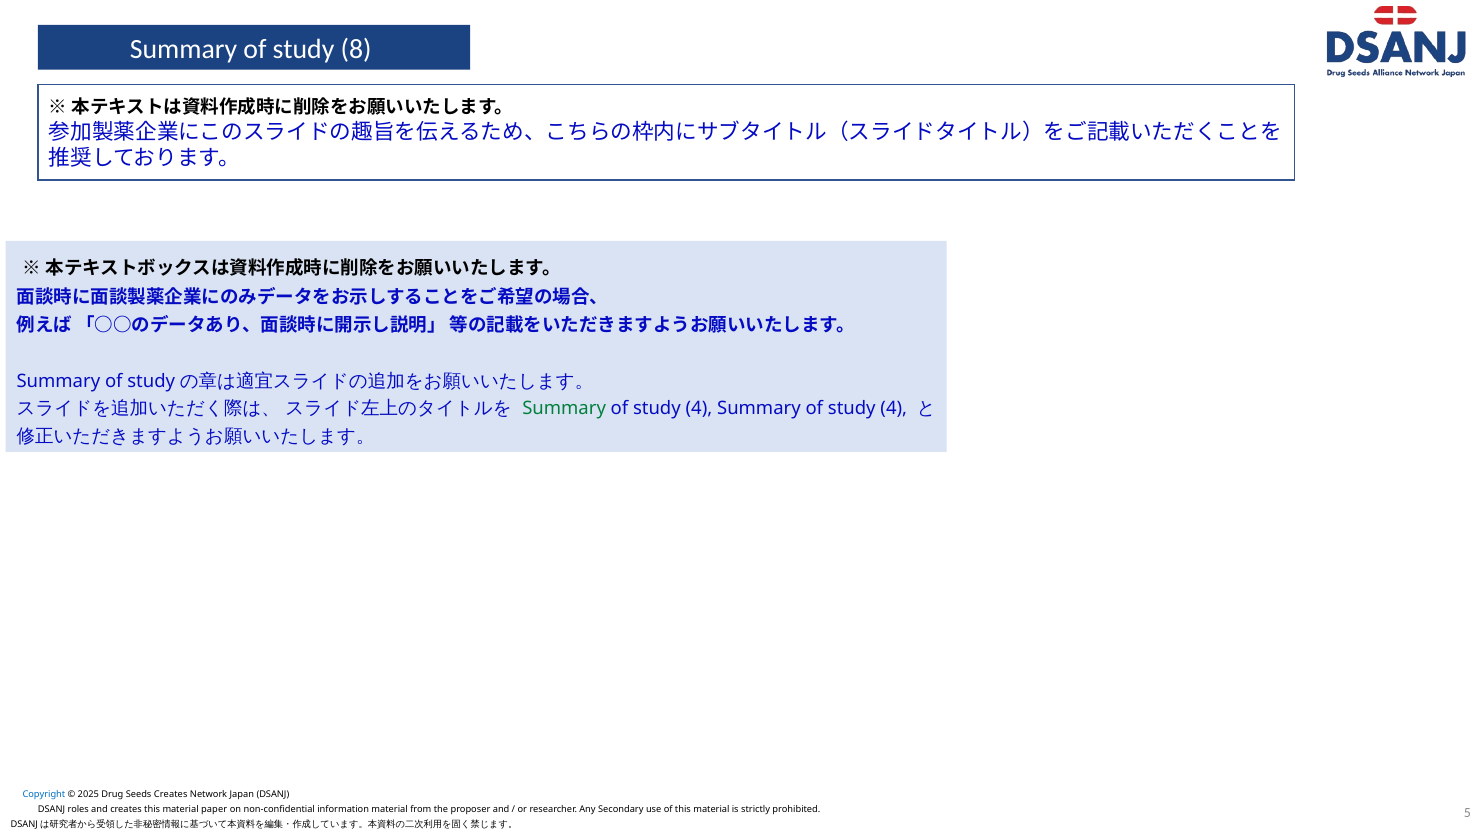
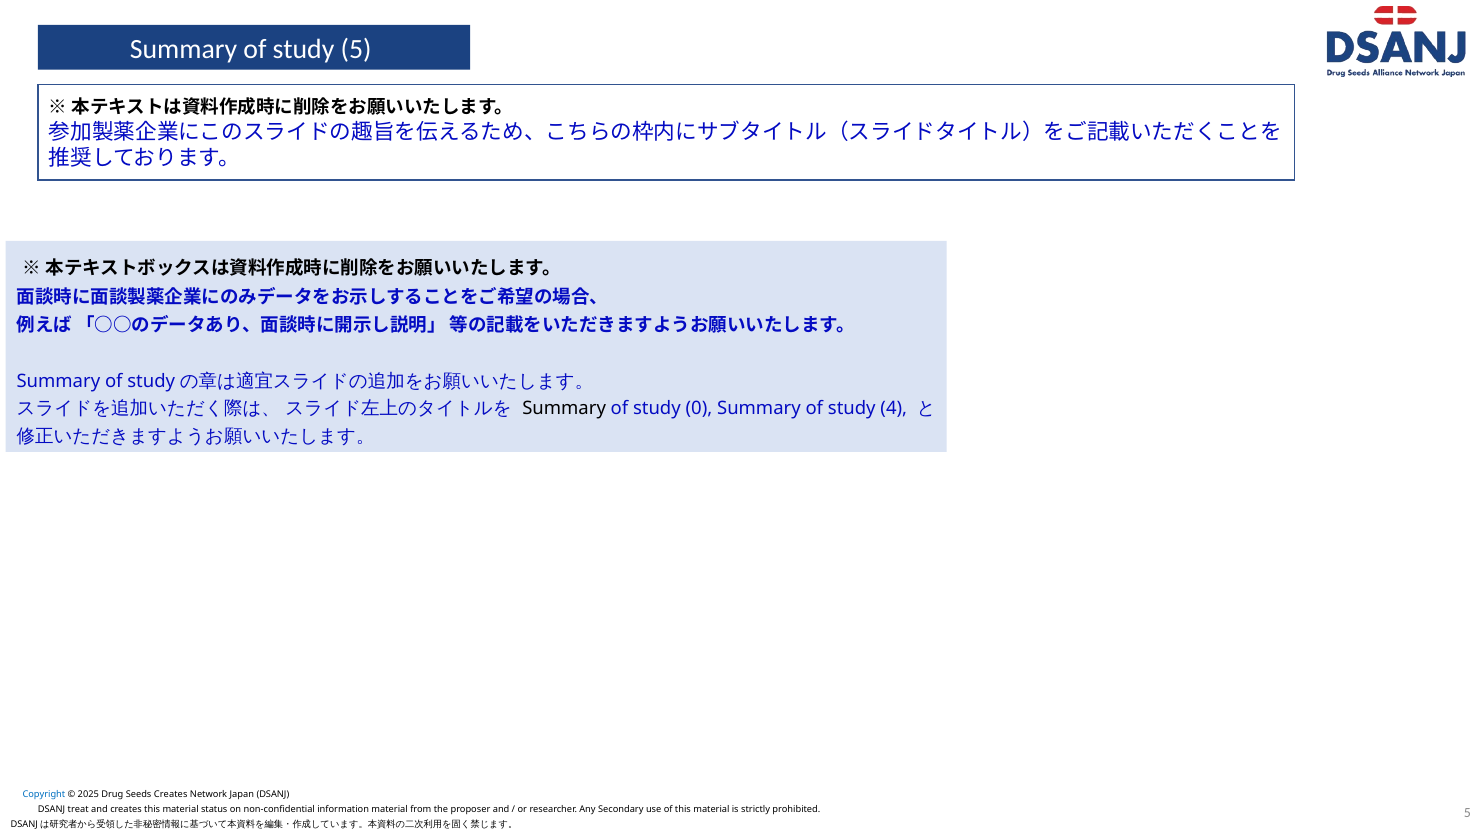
study 8: 8 -> 5
Summary at (564, 409) colour: green -> black
4 at (699, 409): 4 -> 0
roles: roles -> treat
paper: paper -> status
